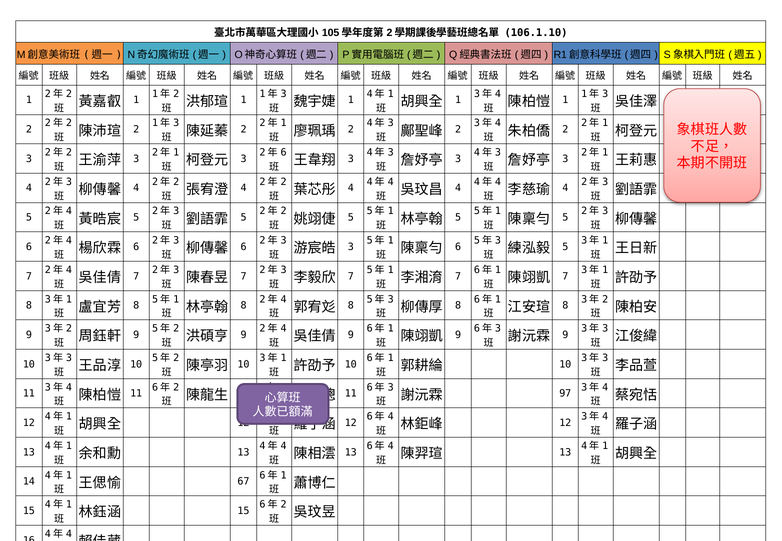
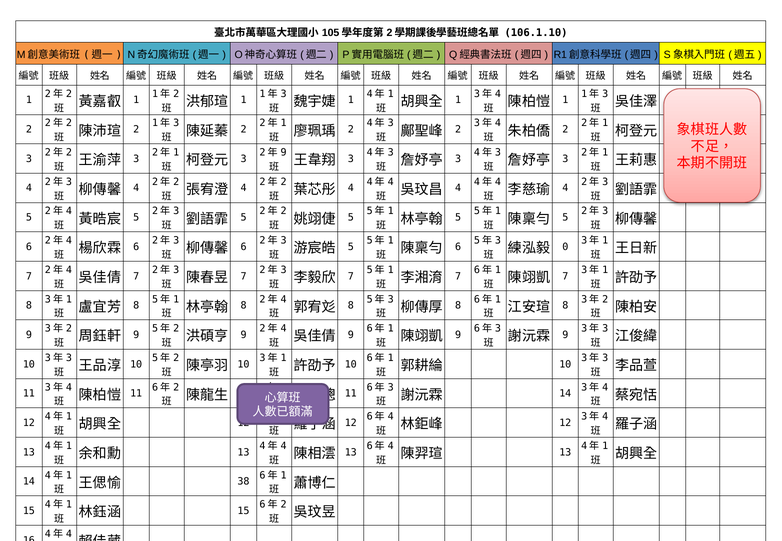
6 at (284, 153): 6 -> 9
3 at (351, 247): 3 -> 5
5 at (565, 247): 5 -> 0
97 at (565, 394): 97 -> 14
67: 67 -> 38
